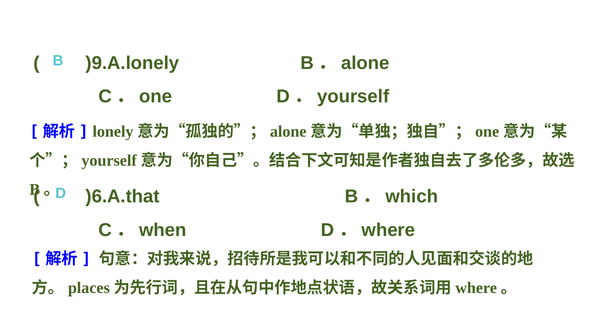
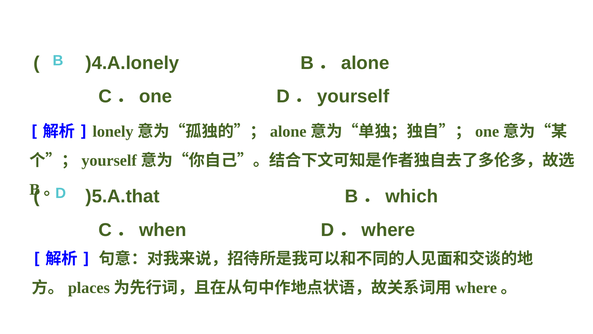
)9.A.lonely: )9.A.lonely -> )4.A.lonely
)6.A.that: )6.A.that -> )5.A.that
